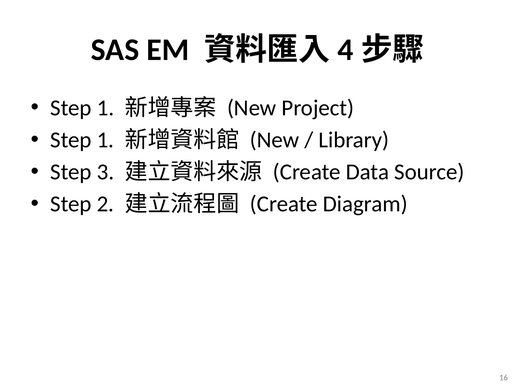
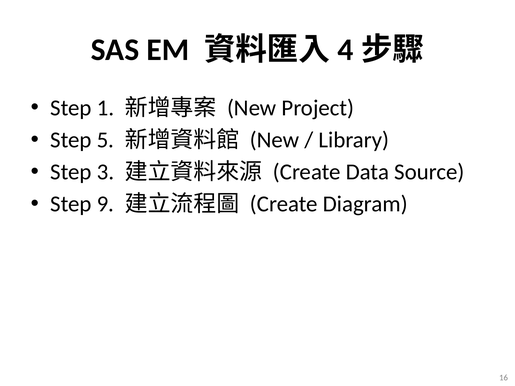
1 at (105, 140): 1 -> 5
2: 2 -> 9
